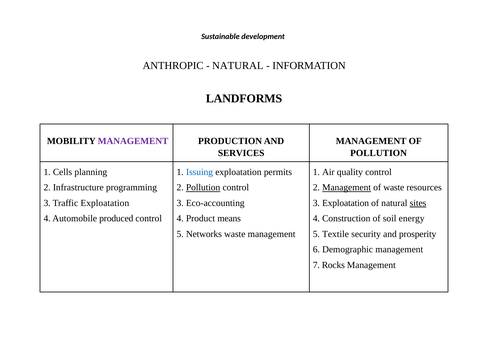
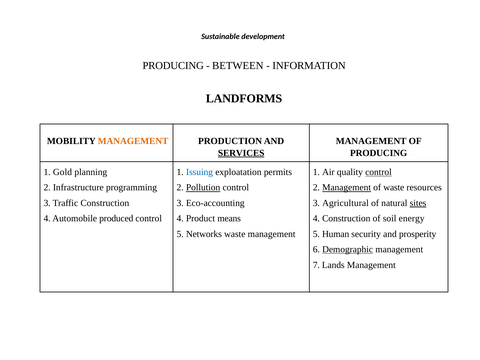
ANTHROPIC at (173, 65): ANTHROPIC -> PRODUCING
NATURAL at (238, 65): NATURAL -> BETWEEN
MANAGEMENT at (133, 141) colour: purple -> orange
SERVICES underline: none -> present
POLLUTION at (379, 153): POLLUTION -> PRODUCING
Cells: Cells -> Gold
control at (378, 172) underline: none -> present
Traffic Exploatation: Exploatation -> Construction
3 Exploatation: Exploatation -> Agricultural
Textile: Textile -> Human
Demographic underline: none -> present
Rocks: Rocks -> Lands
